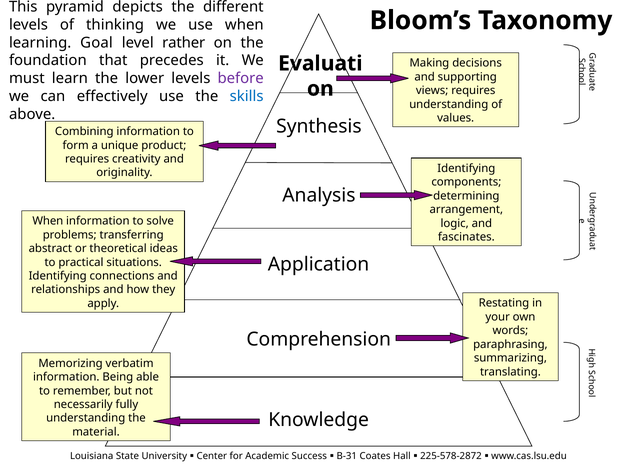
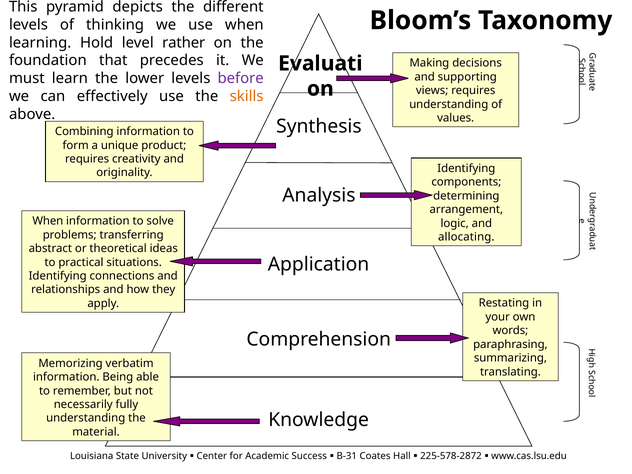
Goal: Goal -> Hold
skills colour: blue -> orange
fascinates: fascinates -> allocating
